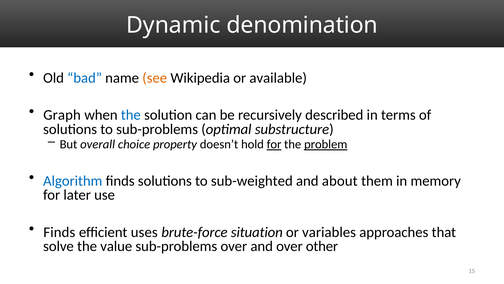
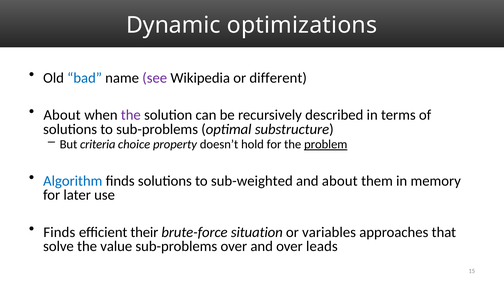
denomination: denomination -> optimizations
see colour: orange -> purple
available: available -> different
Graph at (62, 115): Graph -> About
the at (131, 115) colour: blue -> purple
overall: overall -> criteria
for at (274, 144) underline: present -> none
uses: uses -> their
other: other -> leads
